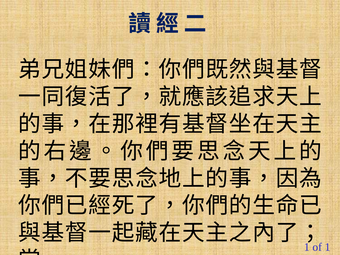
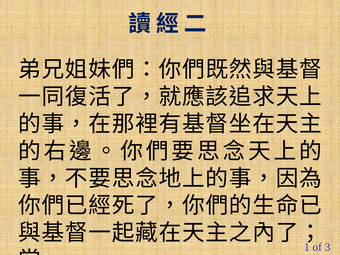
1 at (328, 247): 1 -> 3
